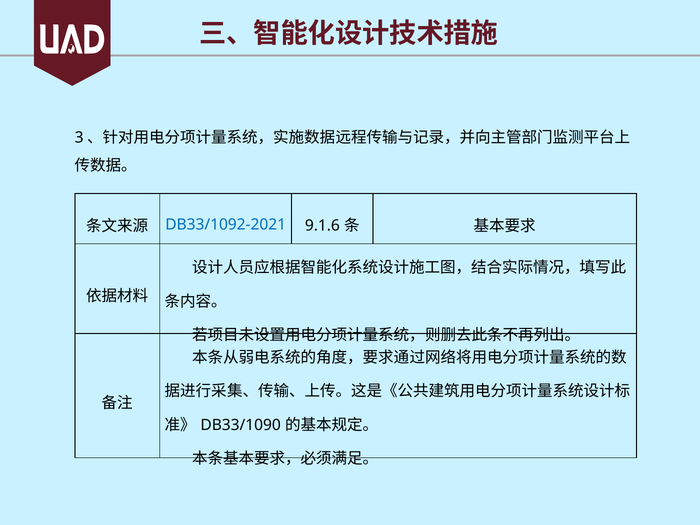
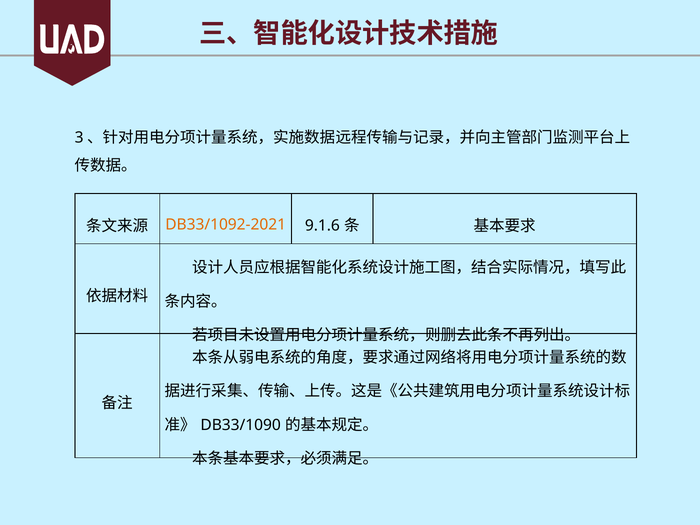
DB33/1092-2021 colour: blue -> orange
